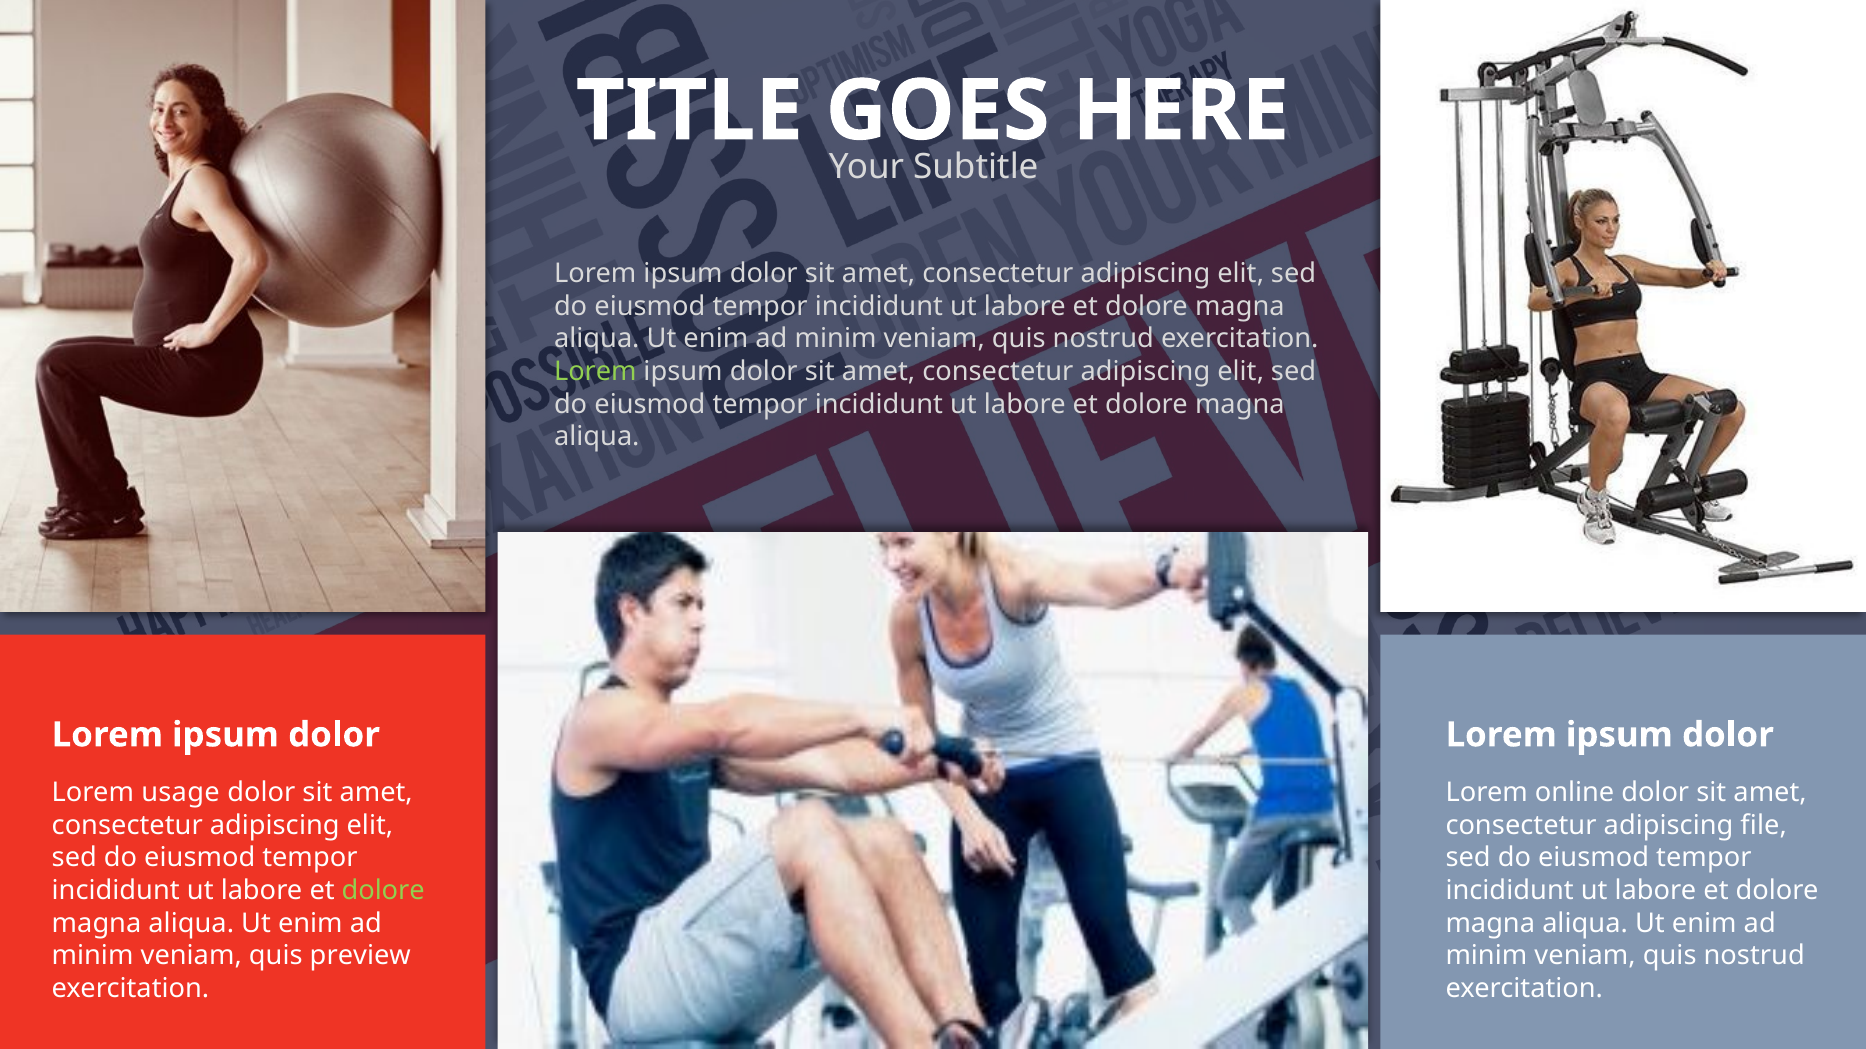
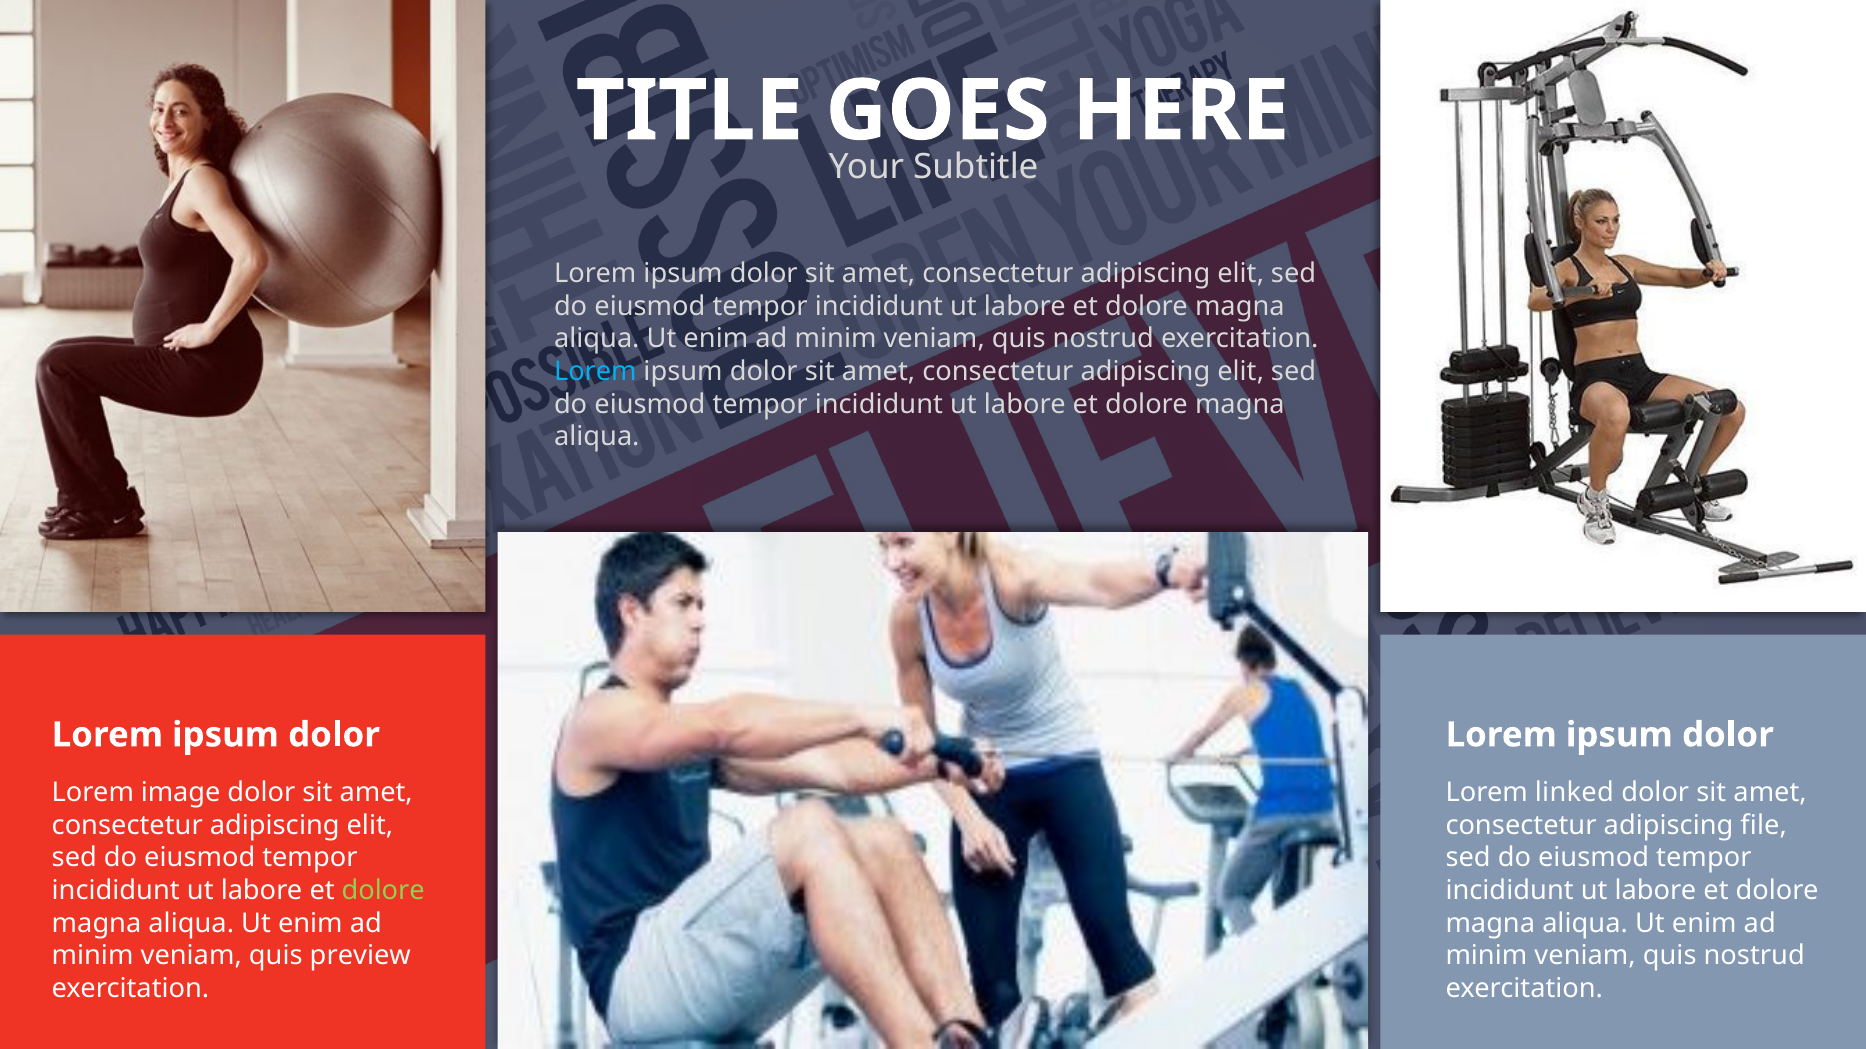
Lorem at (595, 372) colour: light green -> light blue
usage: usage -> image
online: online -> linked
